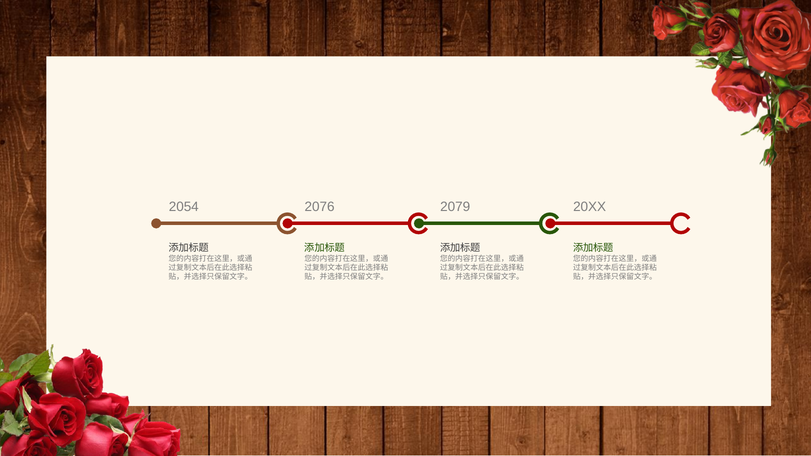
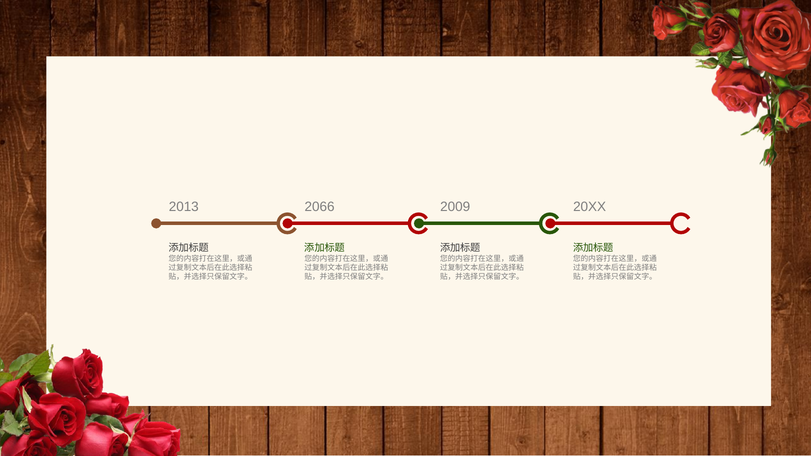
2054: 2054 -> 2013
2076: 2076 -> 2066
2079: 2079 -> 2009
